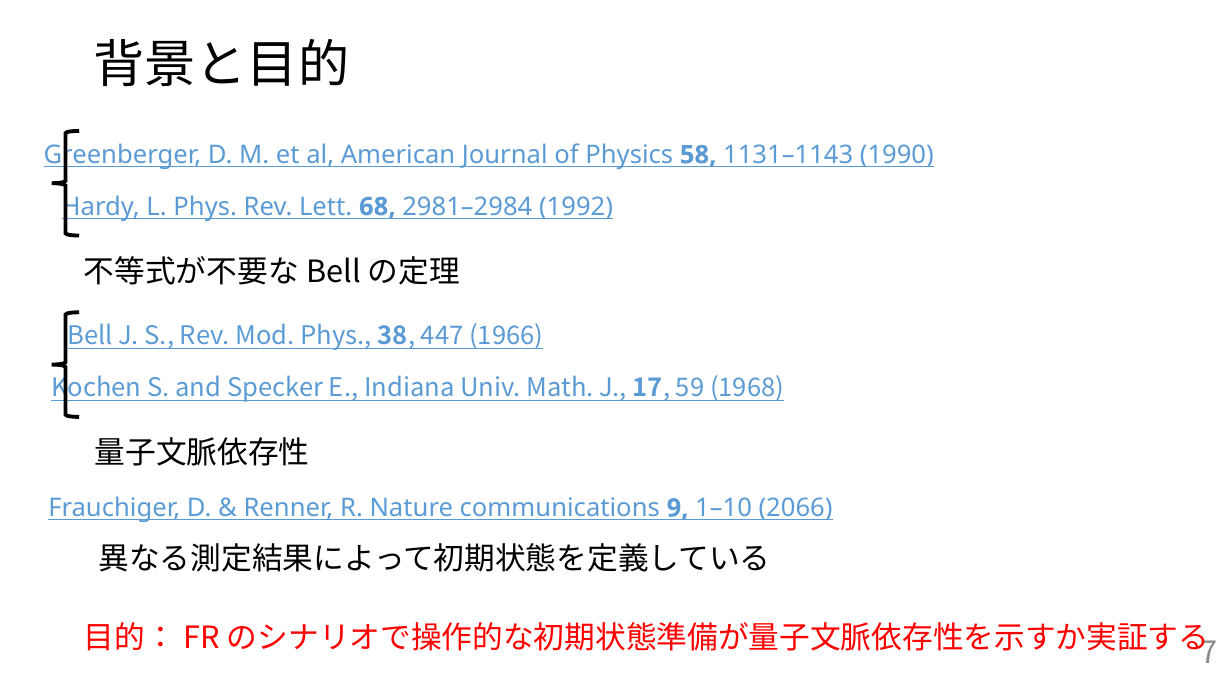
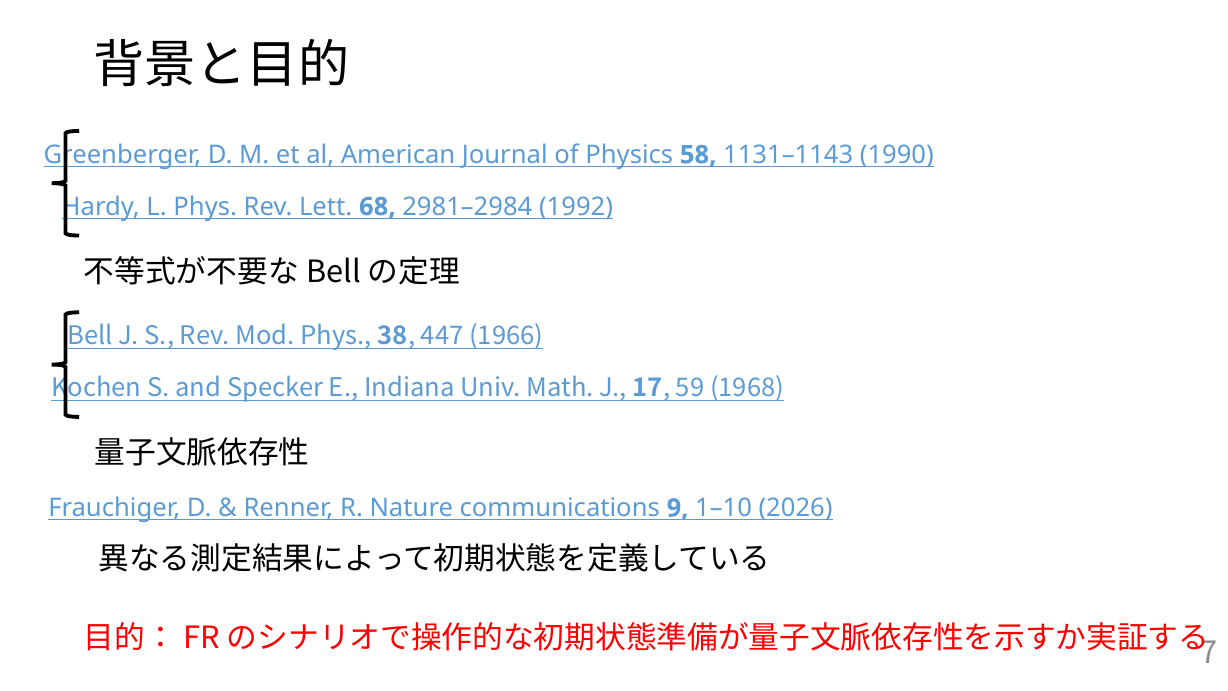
2066: 2066 -> 2026
